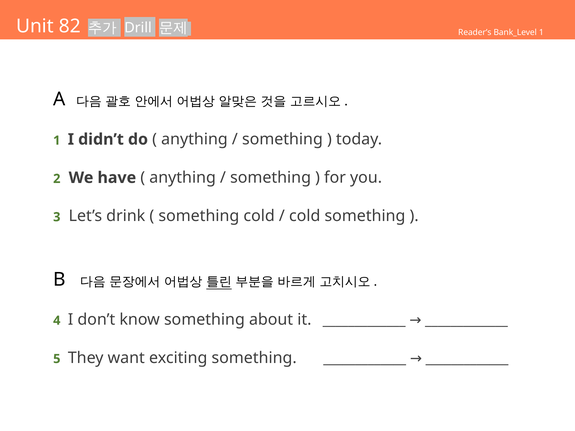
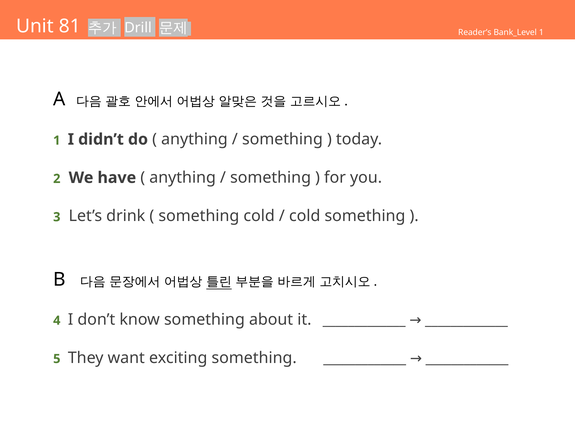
82: 82 -> 81
